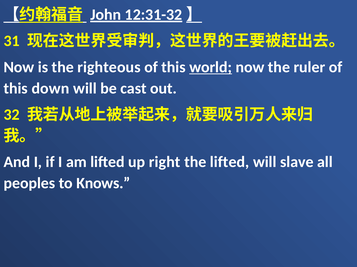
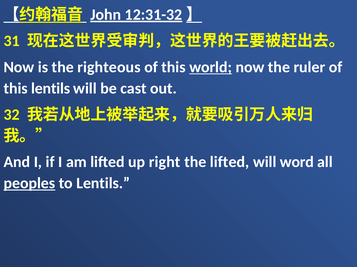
this down: down -> lentils
slave: slave -> word
peoples underline: none -> present
to Knows: Knows -> Lentils
